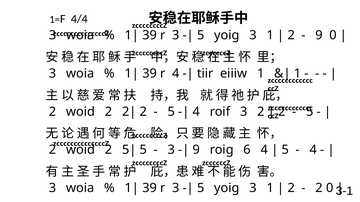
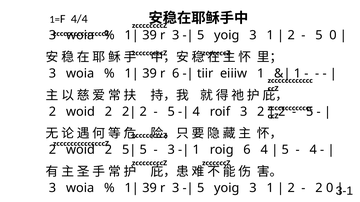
9 at (319, 35): 9 -> 5
r 4: 4 -> 6
9 at (196, 150): 9 -> 1
